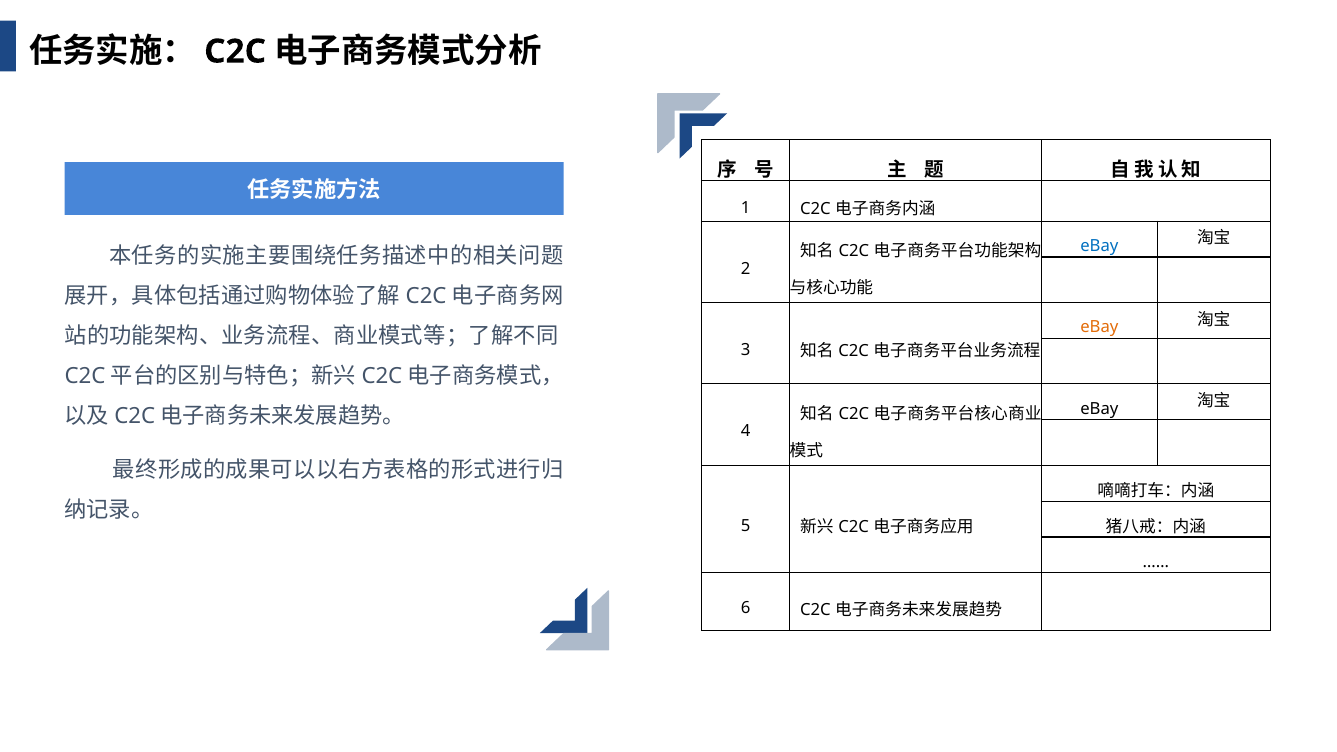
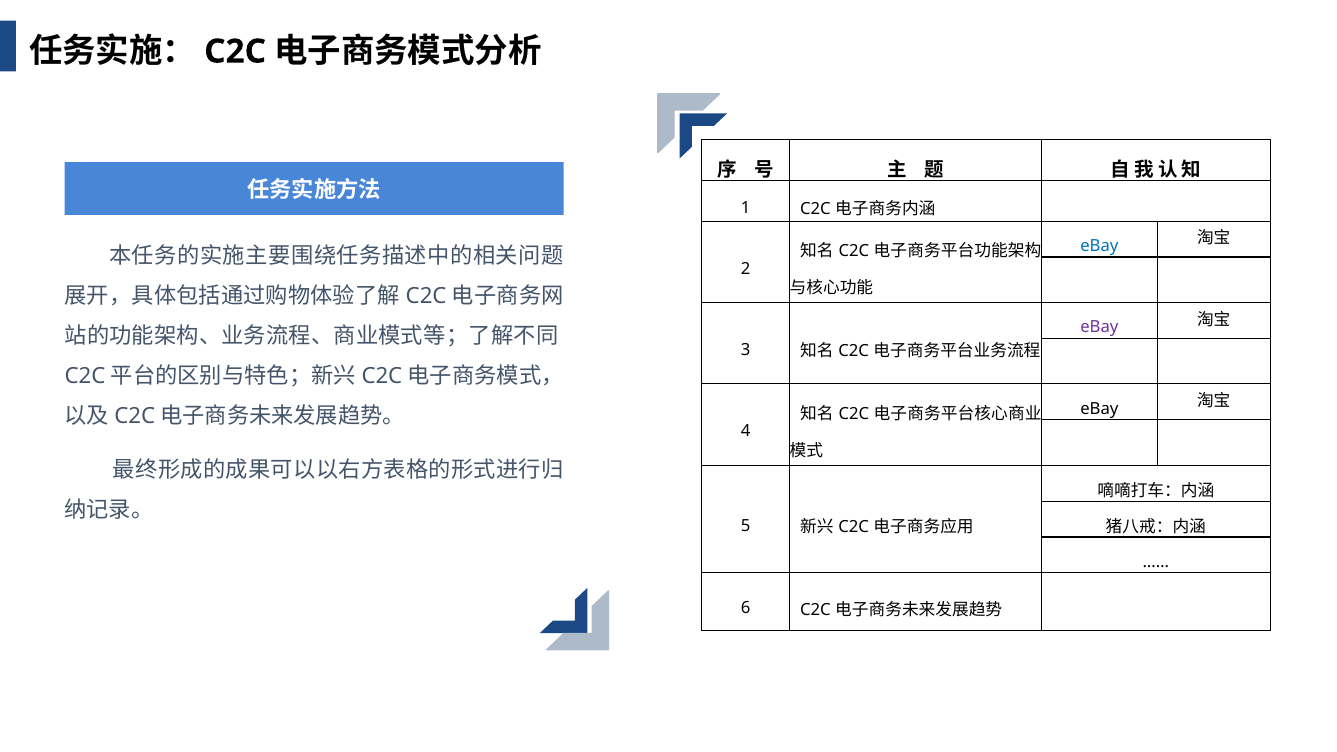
eBay at (1099, 327) colour: orange -> purple
